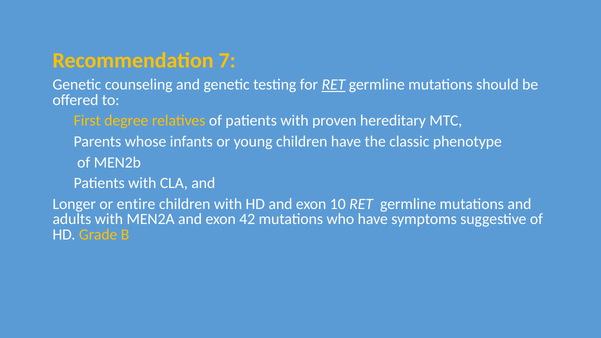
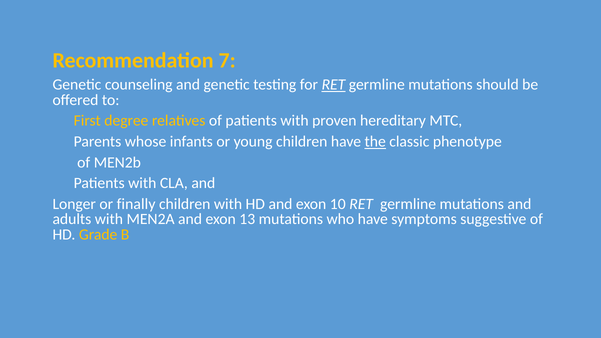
the underline: none -> present
entire: entire -> finally
42: 42 -> 13
